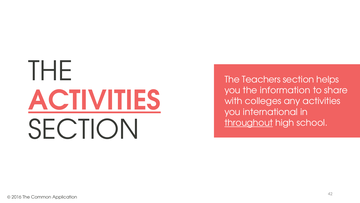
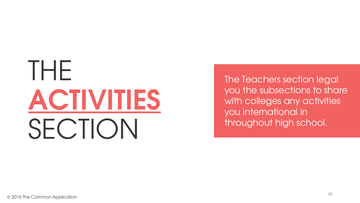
helps: helps -> legal
information: information -> subsections
throughout underline: present -> none
